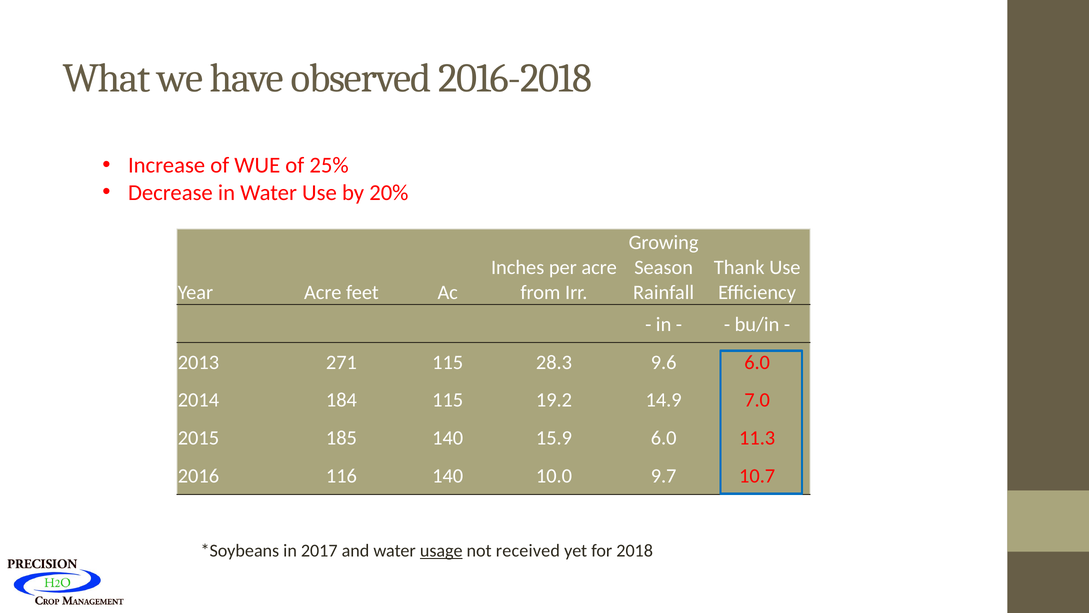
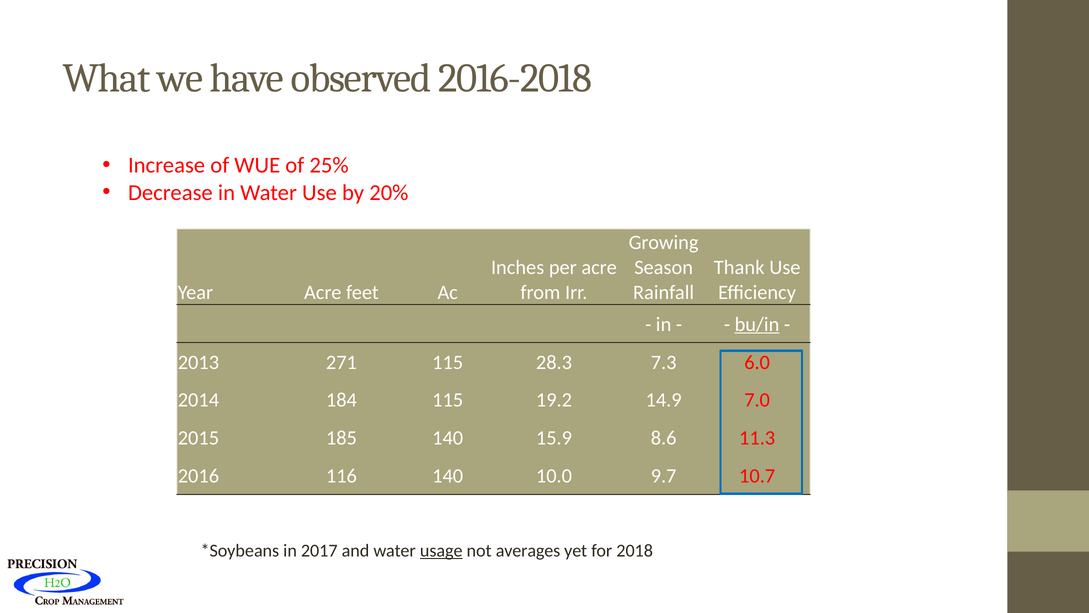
bu/in underline: none -> present
9.6: 9.6 -> 7.3
15.9 6.0: 6.0 -> 8.6
received: received -> averages
